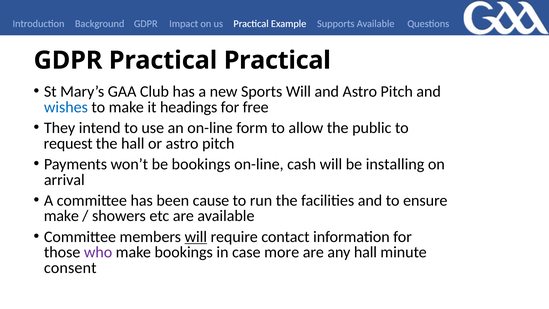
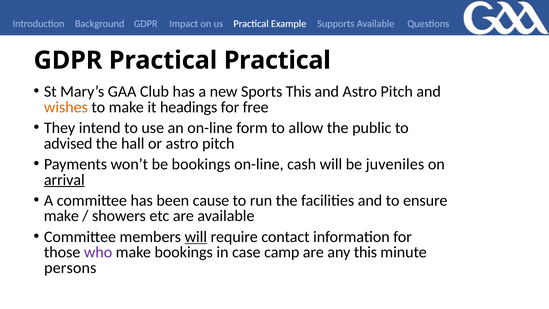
Sports Will: Will -> This
wishes colour: blue -> orange
request: request -> advised
installing: installing -> juveniles
arrival underline: none -> present
more: more -> camp
any hall: hall -> this
consent: consent -> persons
